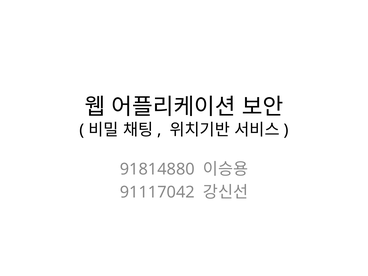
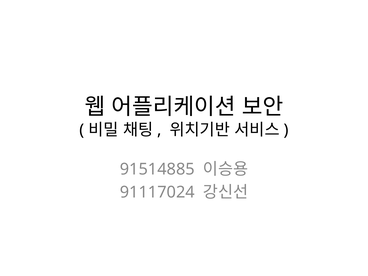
91814880: 91814880 -> 91514885
91117042: 91117042 -> 91117024
